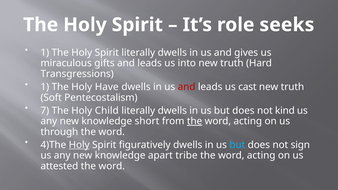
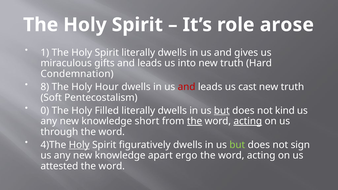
seeks: seeks -> arose
Transgressions: Transgressions -> Condemnation
1 at (45, 87): 1 -> 8
Have: Have -> Hour
7: 7 -> 0
Child: Child -> Filled
but at (222, 111) underline: none -> present
acting at (248, 121) underline: none -> present
but at (237, 145) colour: light blue -> light green
tribe: tribe -> ergo
